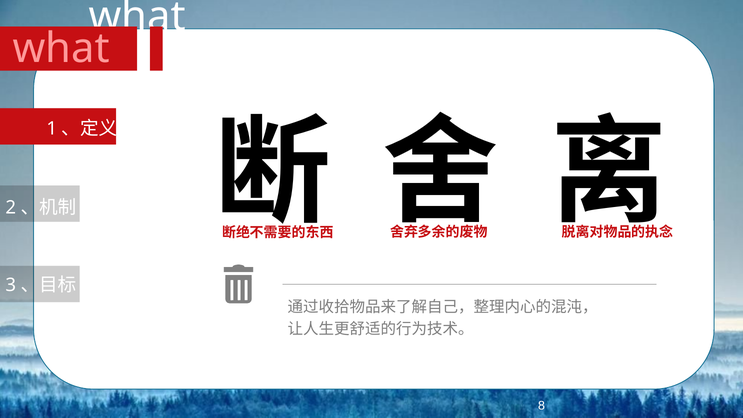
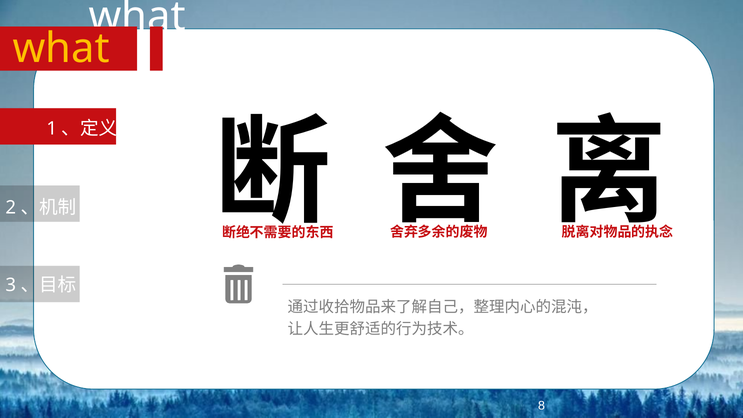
what at (61, 49) colour: pink -> yellow
